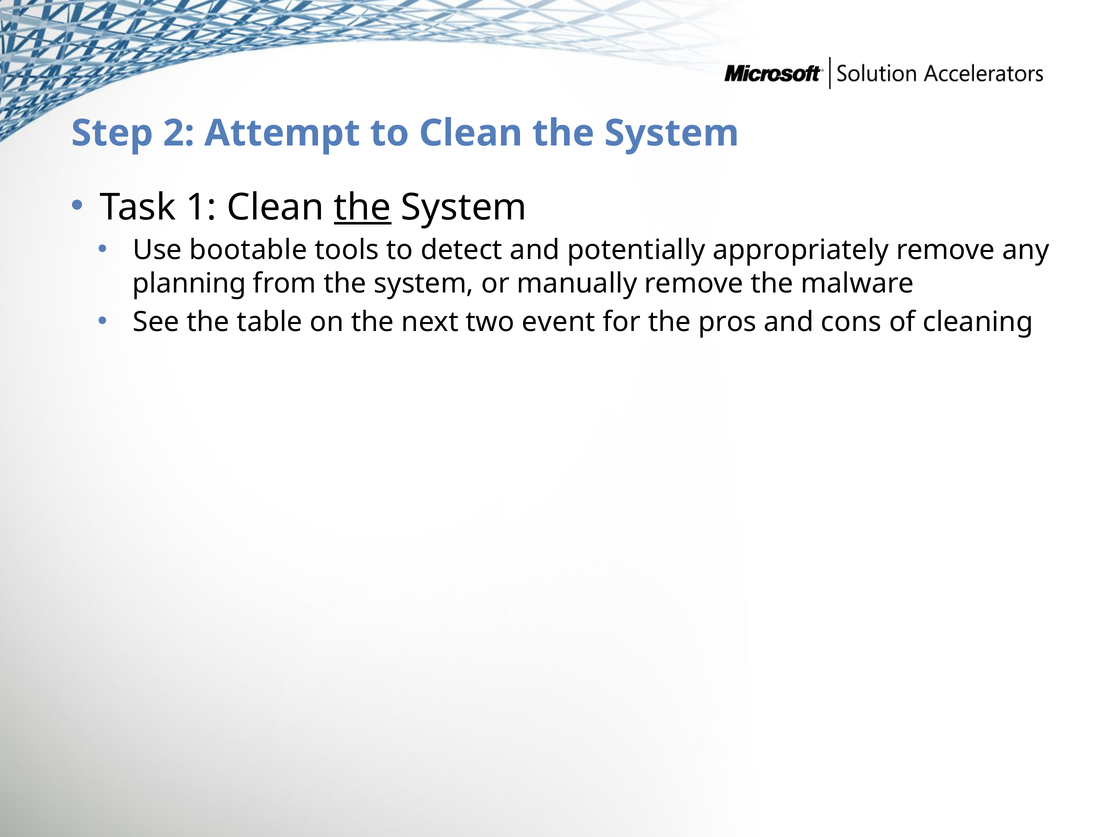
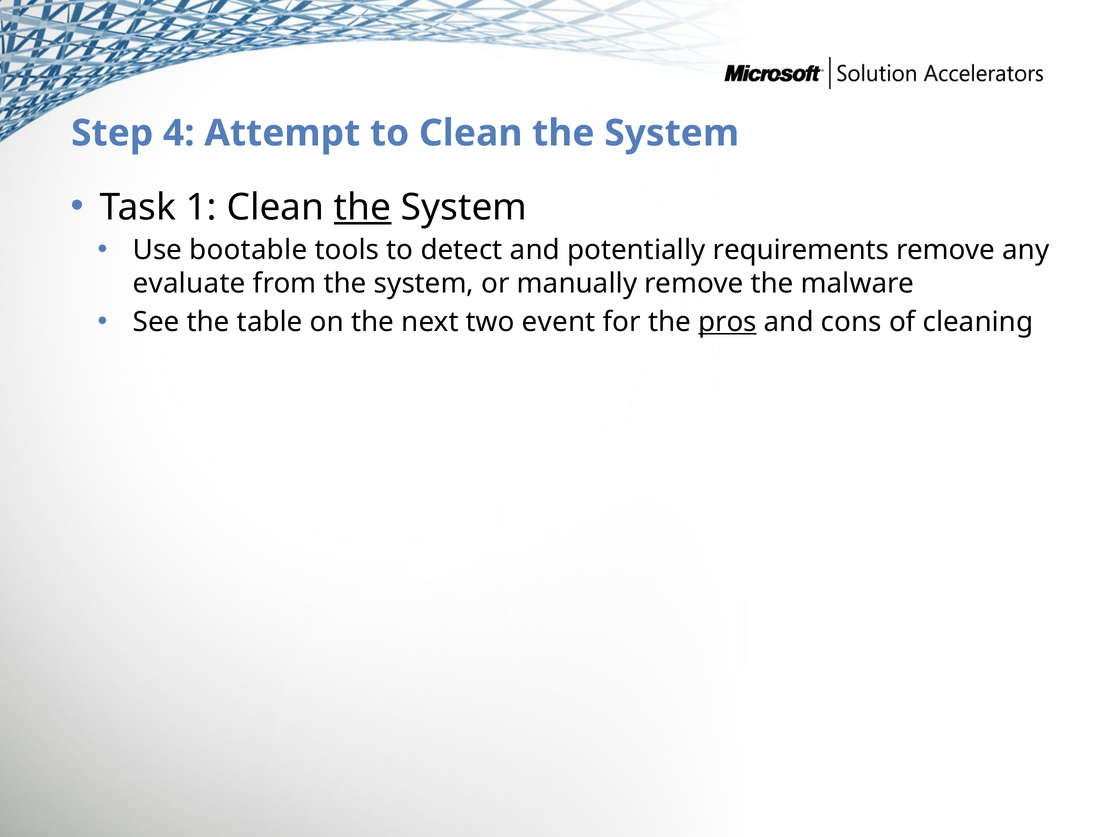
2: 2 -> 4
appropriately: appropriately -> requirements
planning: planning -> evaluate
pros underline: none -> present
